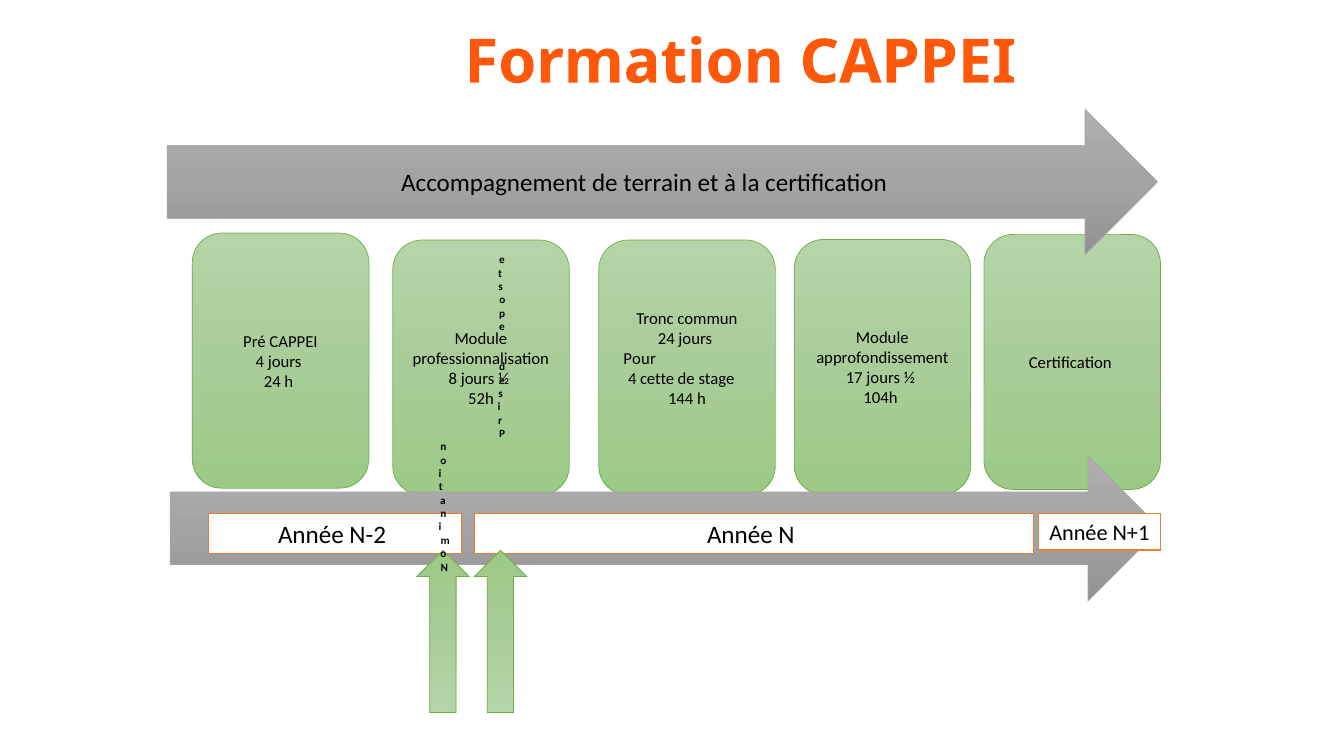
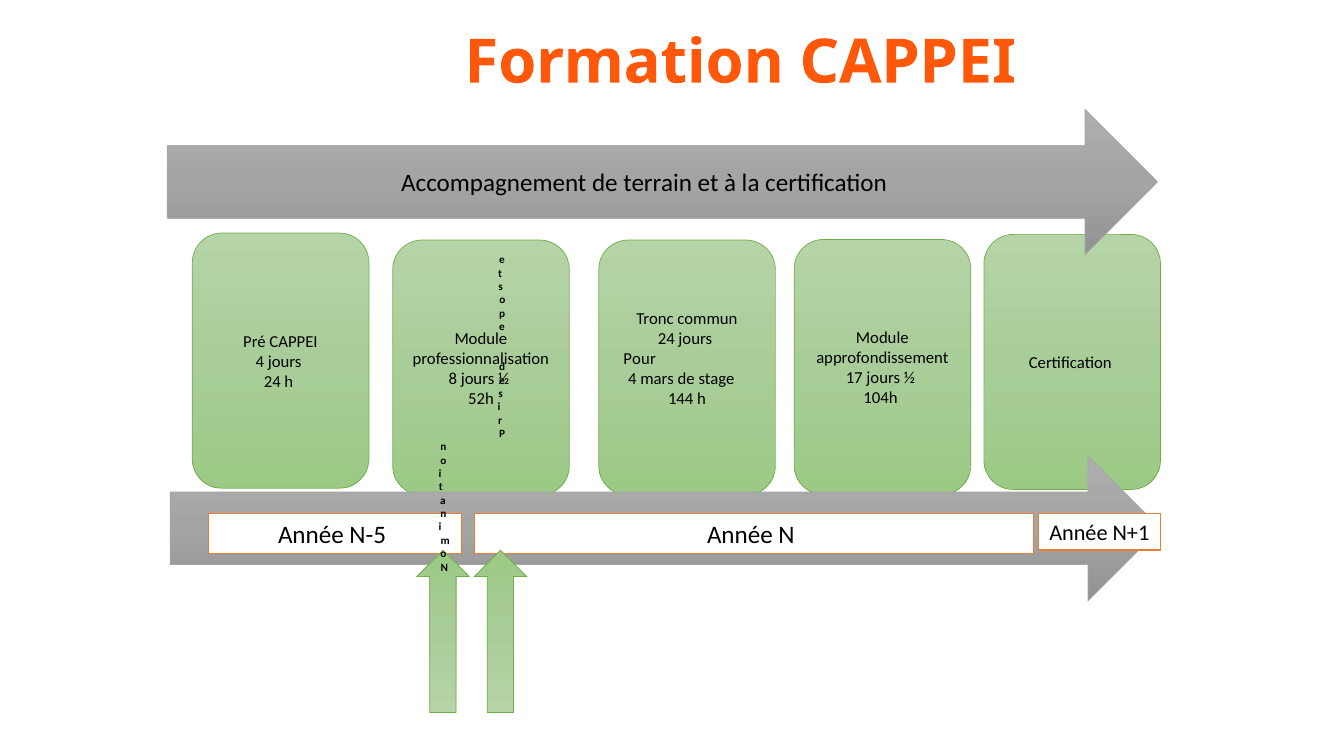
cette: cette -> mars
N-2: N-2 -> N-5
